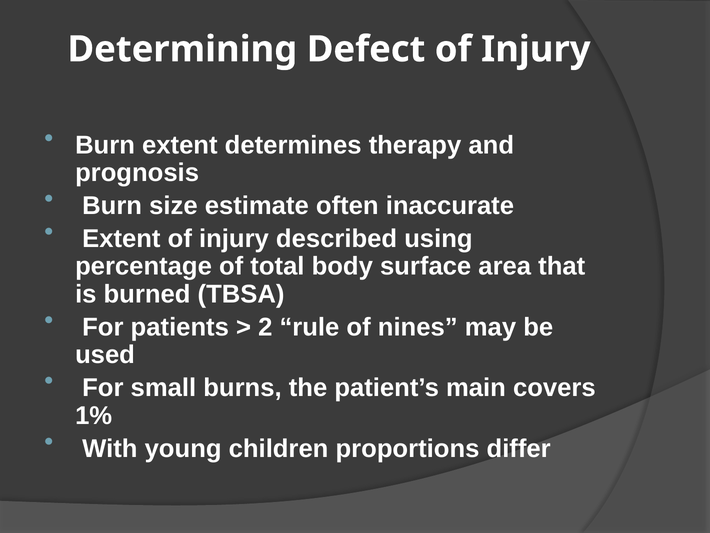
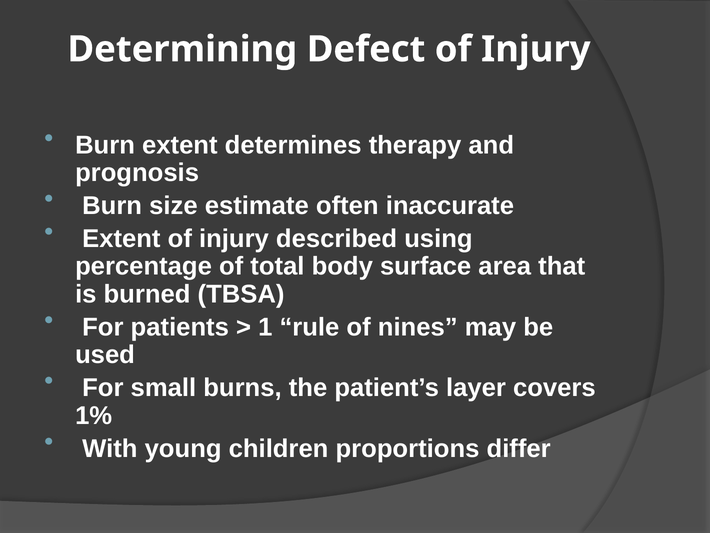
2: 2 -> 1
main: main -> layer
